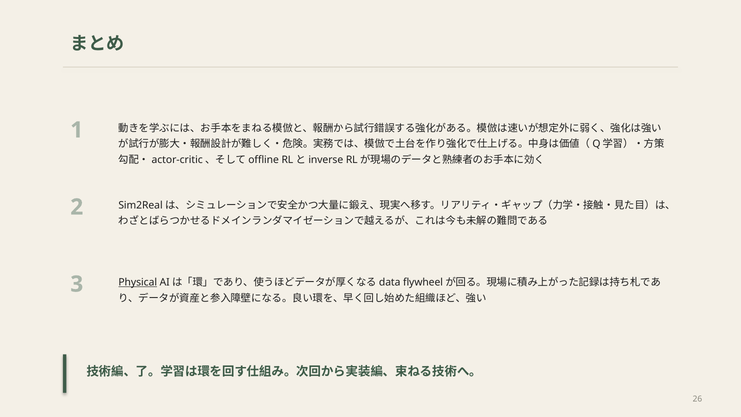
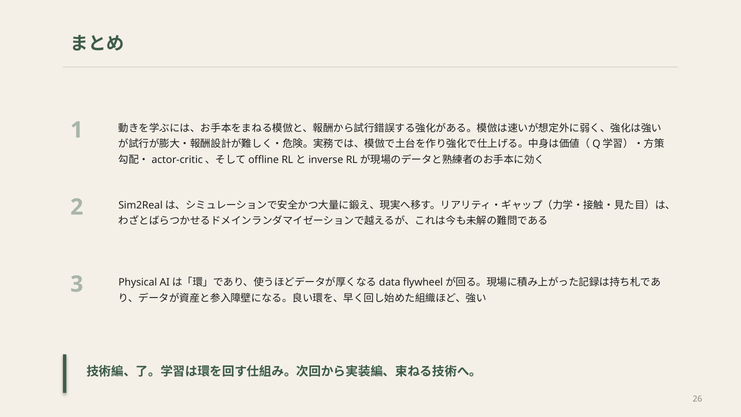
Physical underline: present -> none
